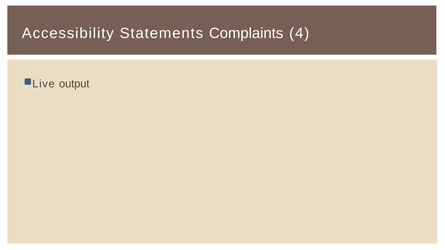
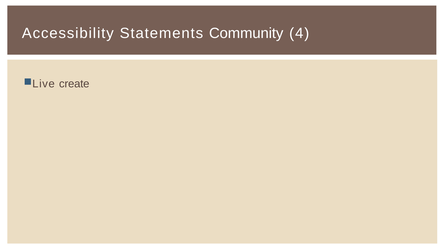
Complaints: Complaints -> Community
output: output -> create
